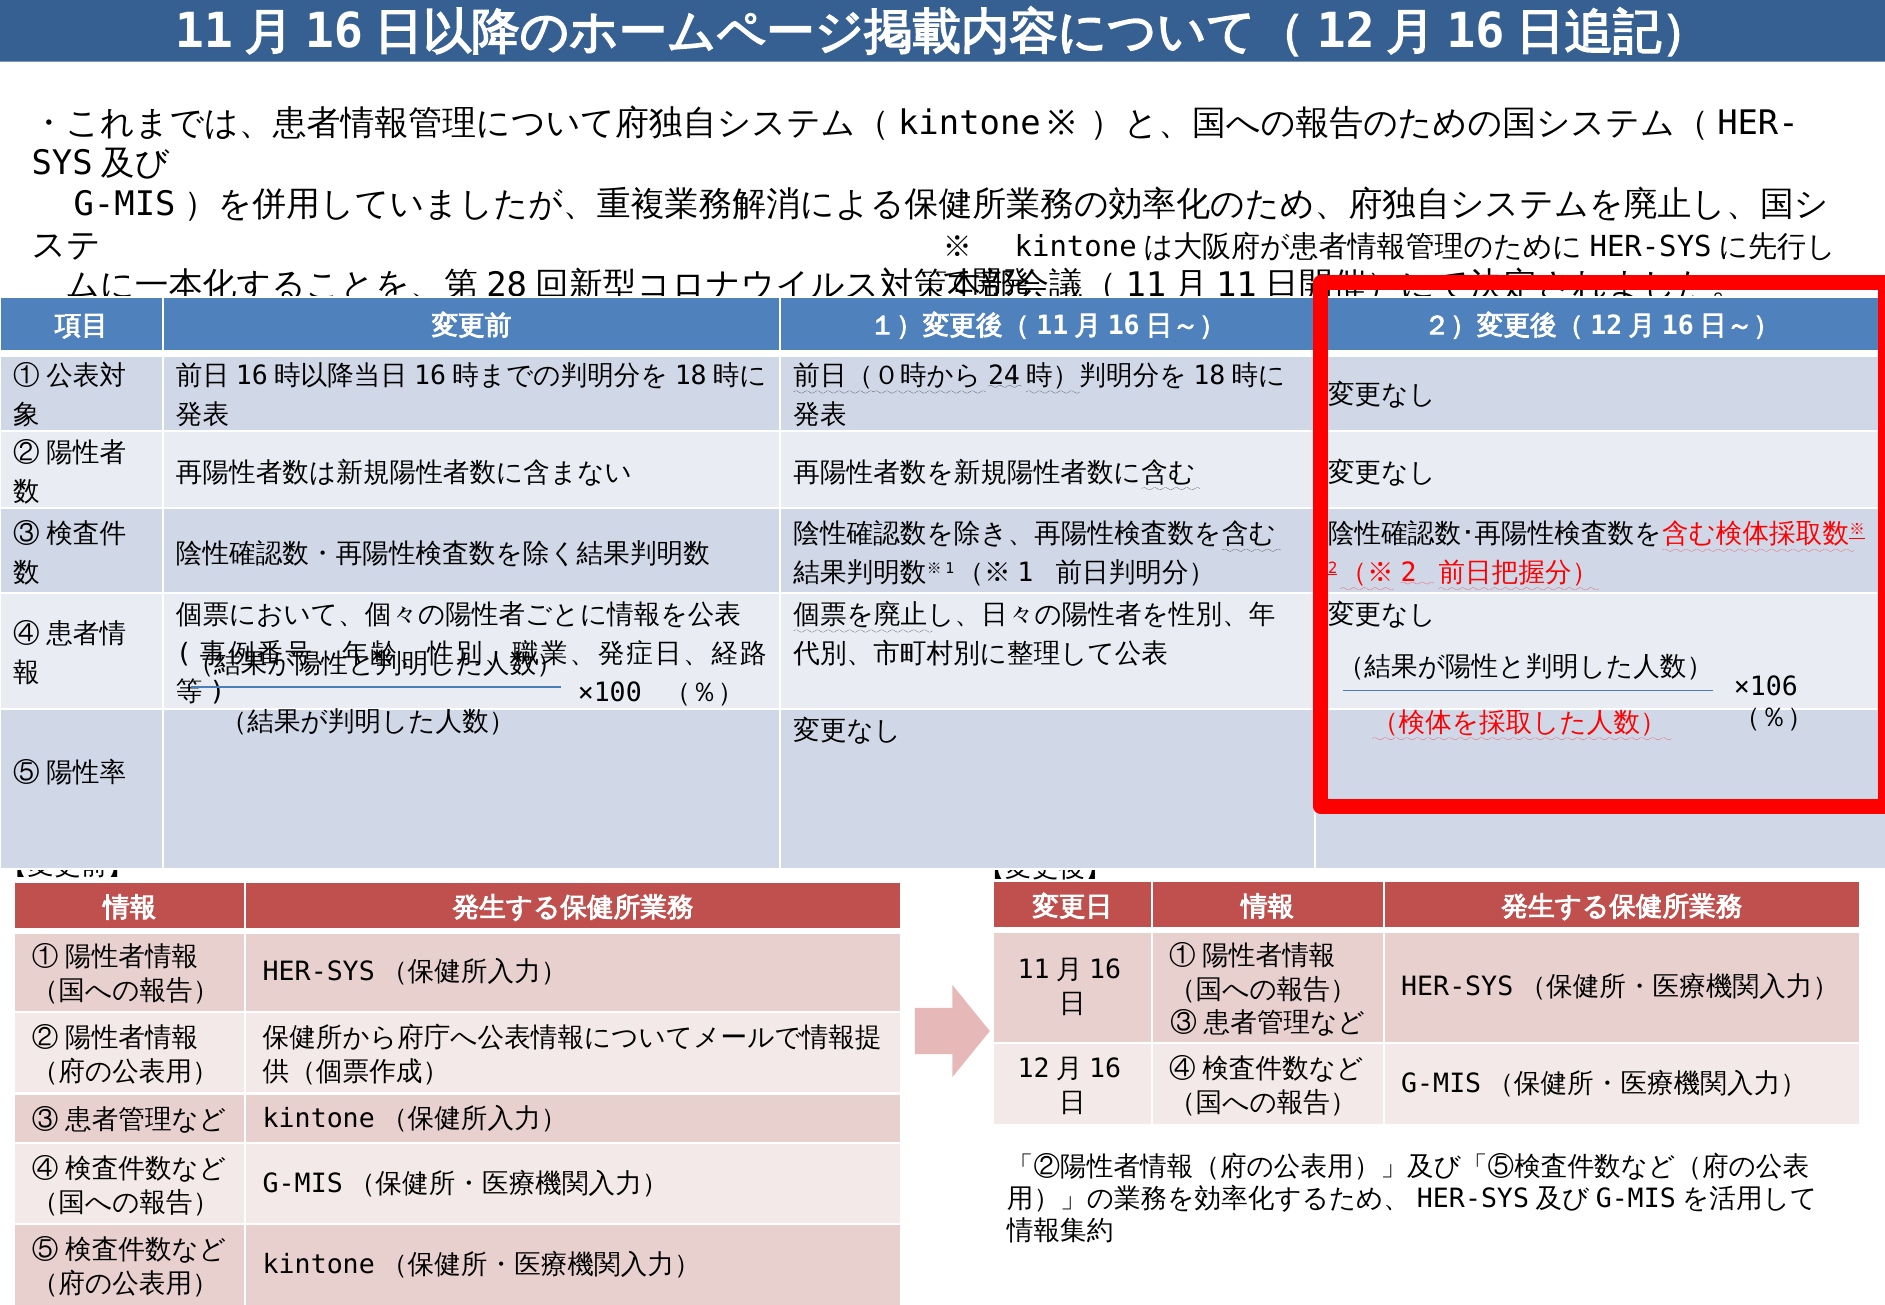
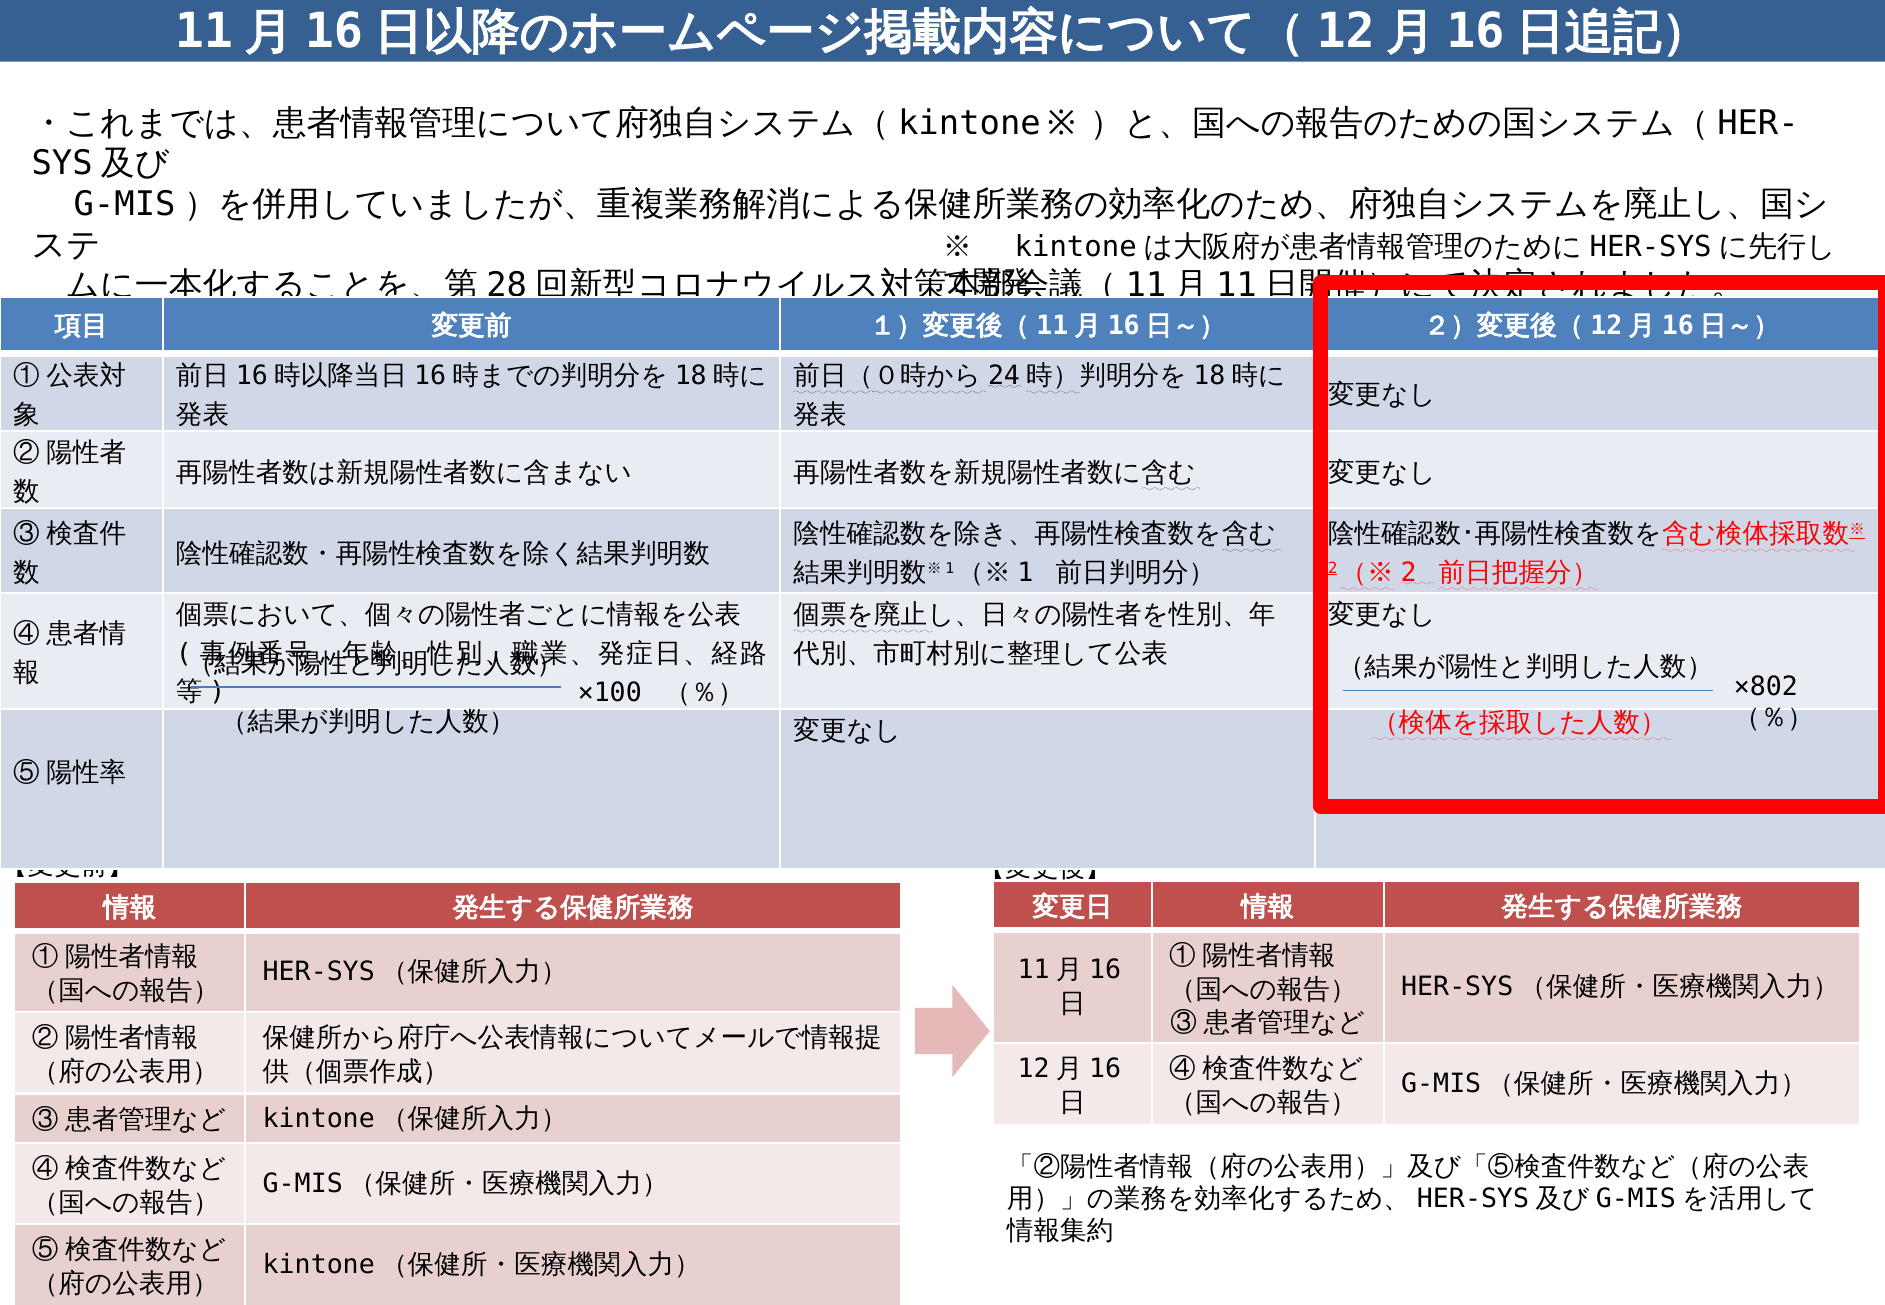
×106: ×106 -> ×802
